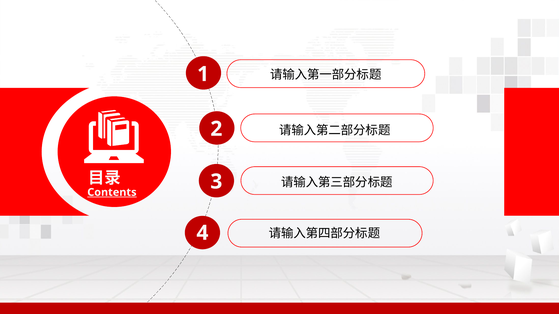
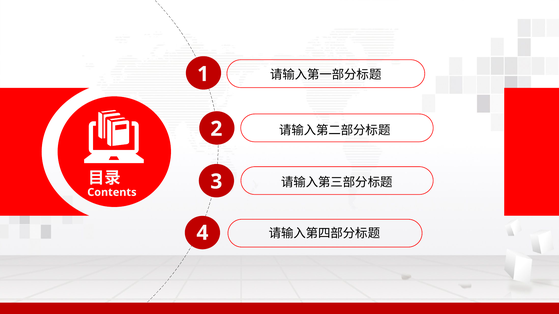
Contents underline: present -> none
